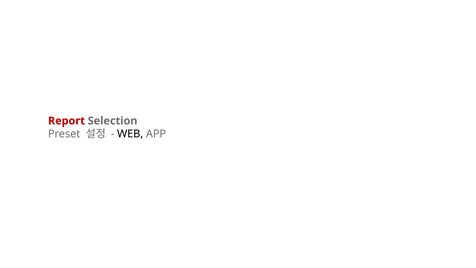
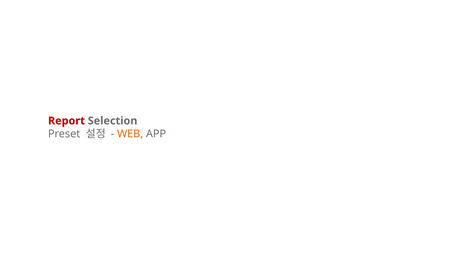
WEB colour: black -> orange
